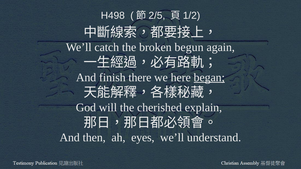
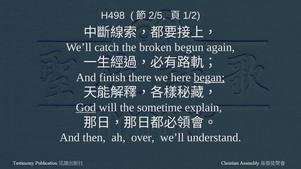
God underline: none -> present
cherished: cherished -> sometime
eyes: eyes -> over
